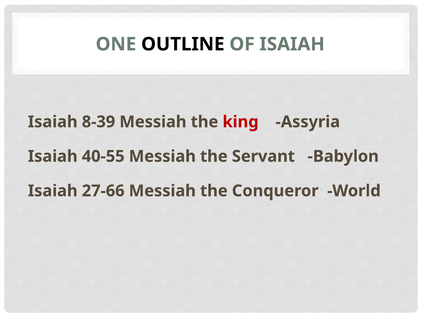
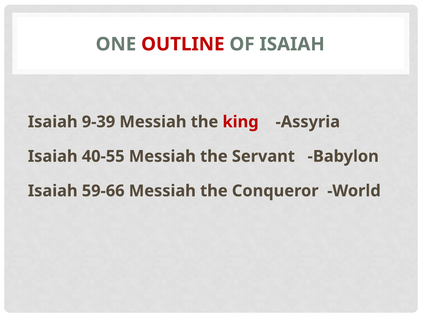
OUTLINE colour: black -> red
8-39: 8-39 -> 9-39
27-66: 27-66 -> 59-66
